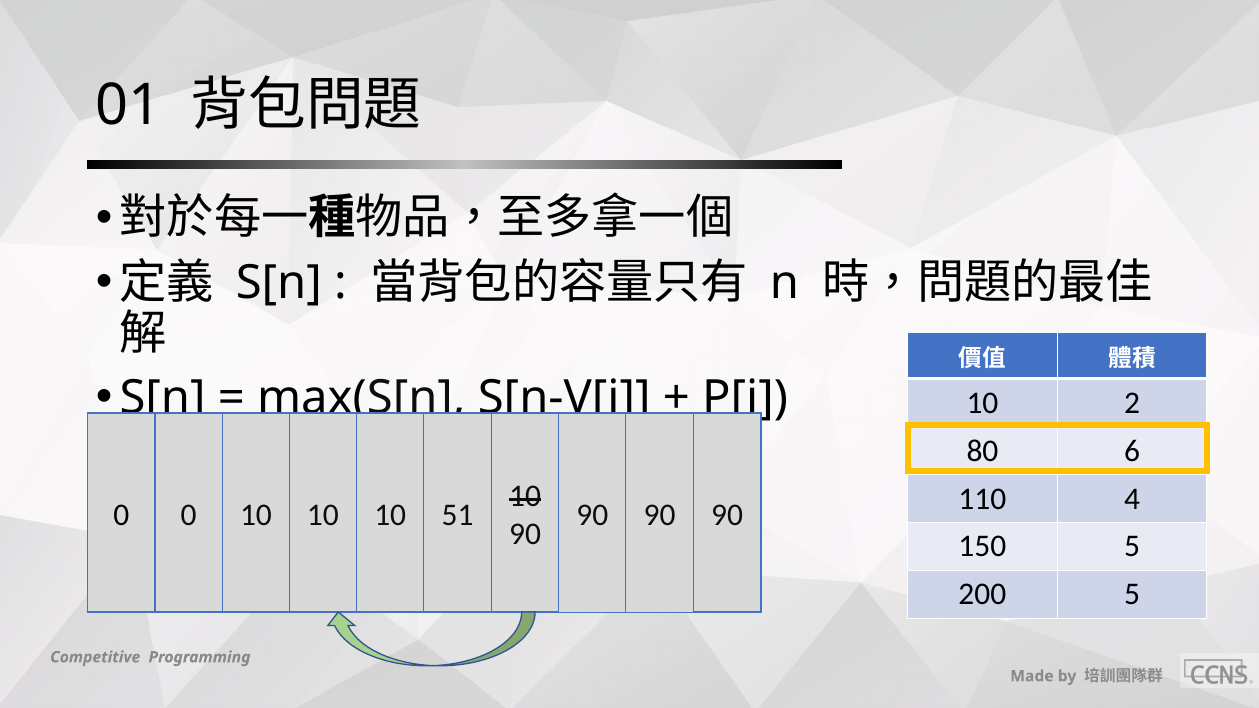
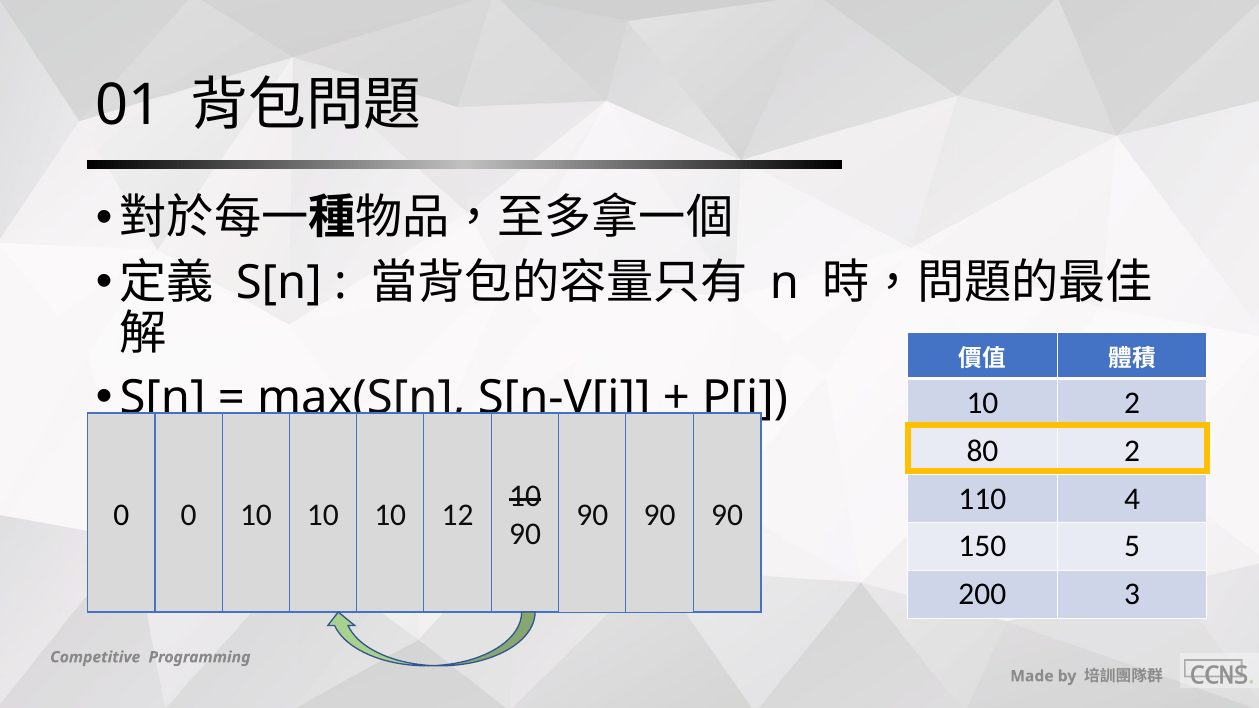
80 6: 6 -> 2
51: 51 -> 12
200 5: 5 -> 3
